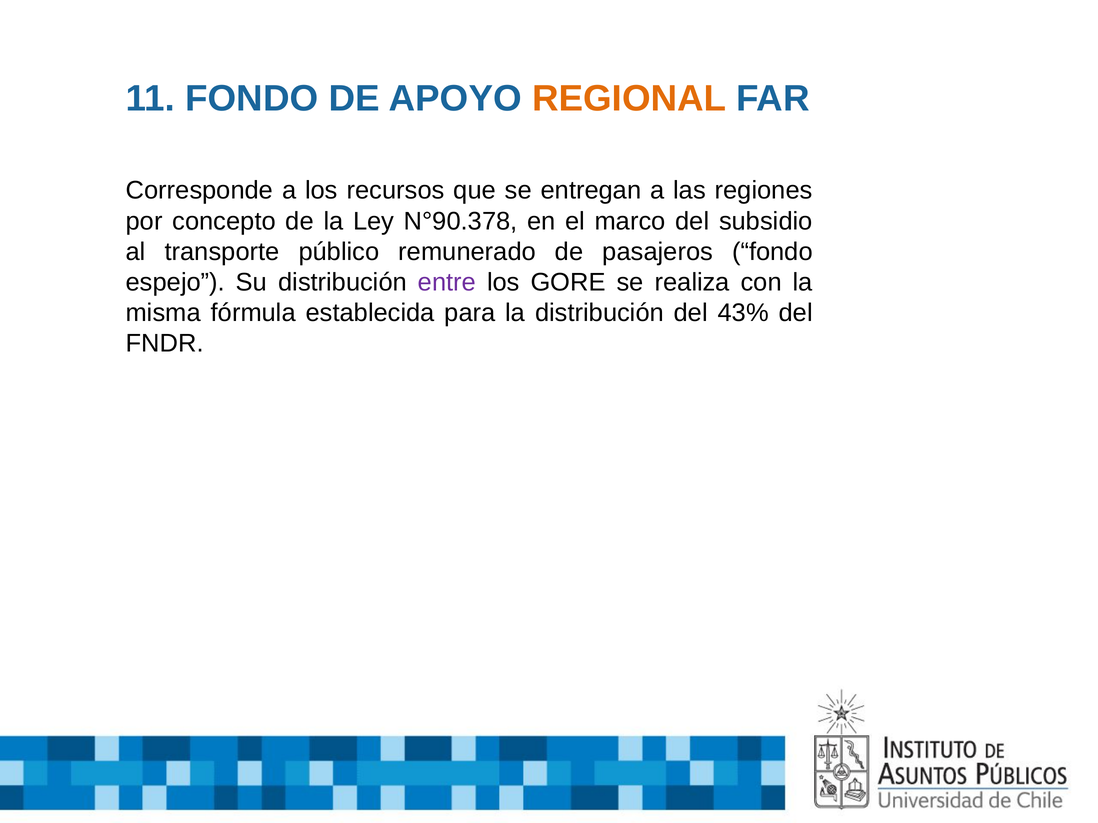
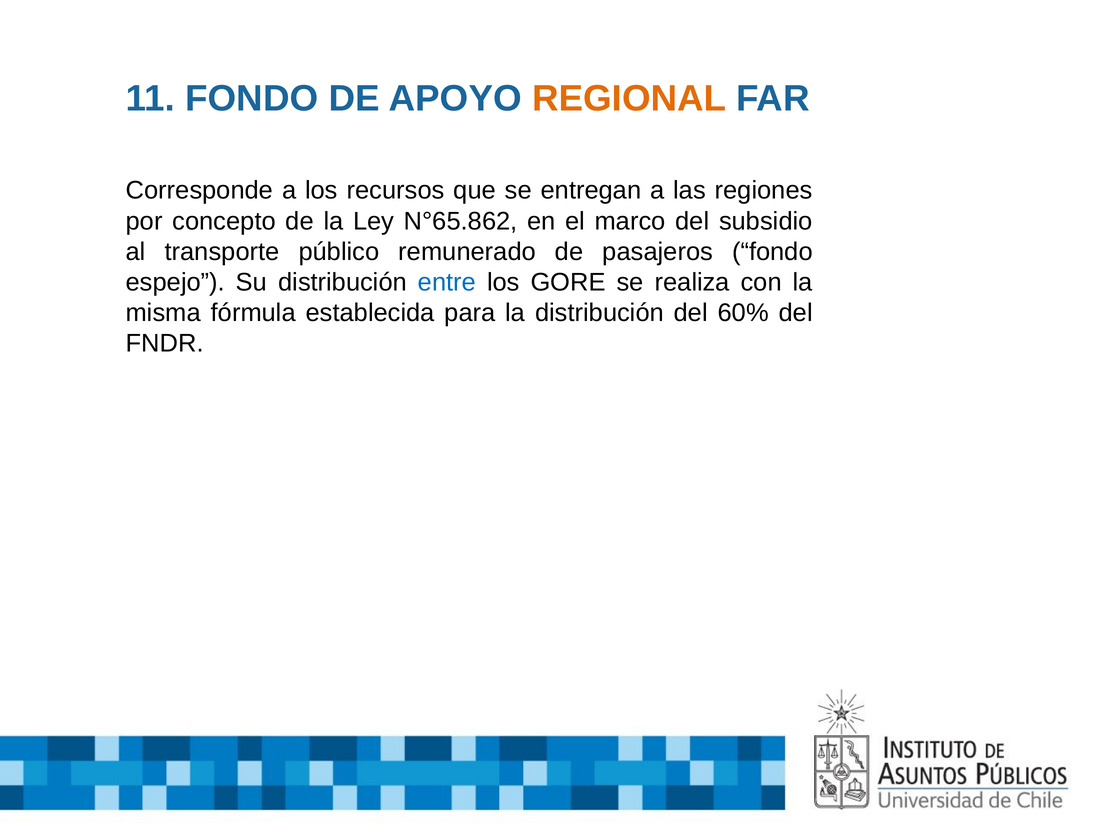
N°90.378: N°90.378 -> N°65.862
entre colour: purple -> blue
43%: 43% -> 60%
